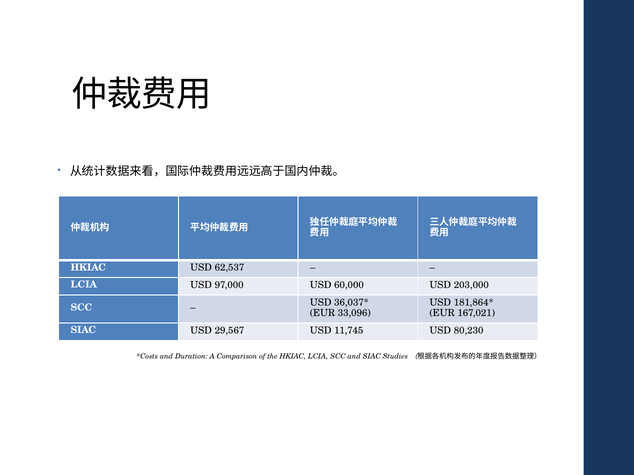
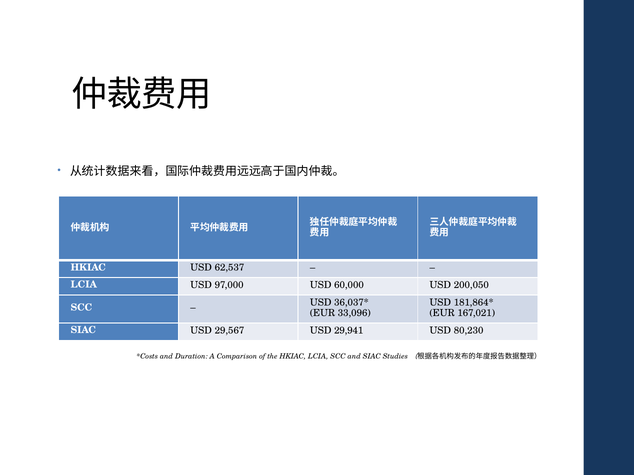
203,000: 203,000 -> 200,050
11,745: 11,745 -> 29,941
